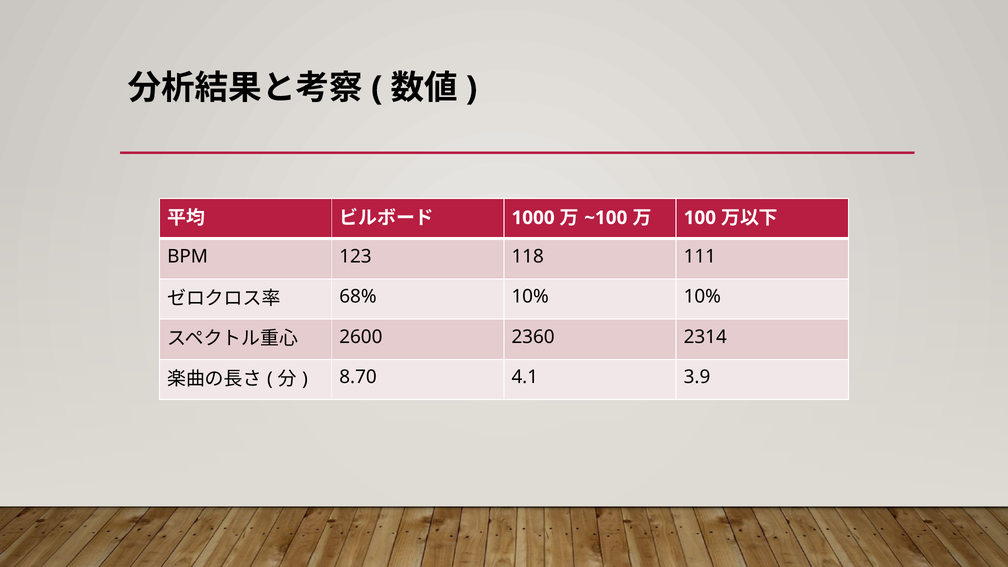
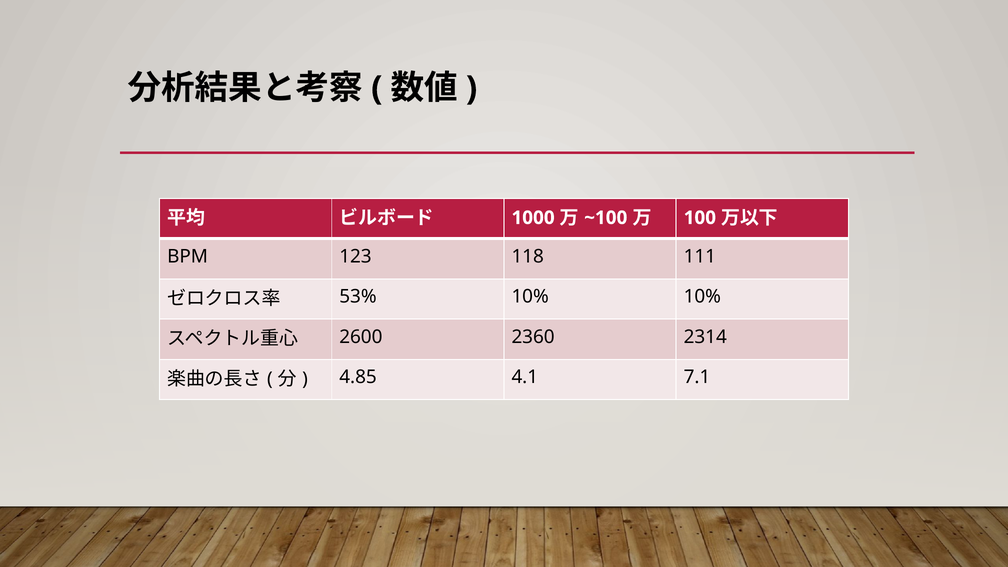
68%: 68% -> 53%
8.70: 8.70 -> 4.85
3.9: 3.9 -> 7.1
